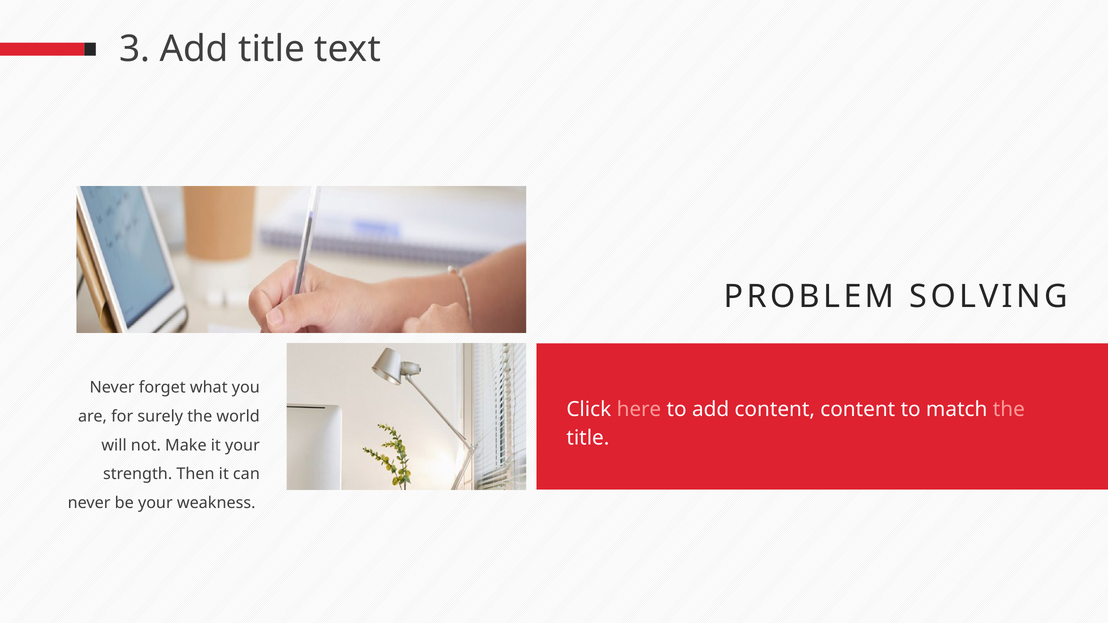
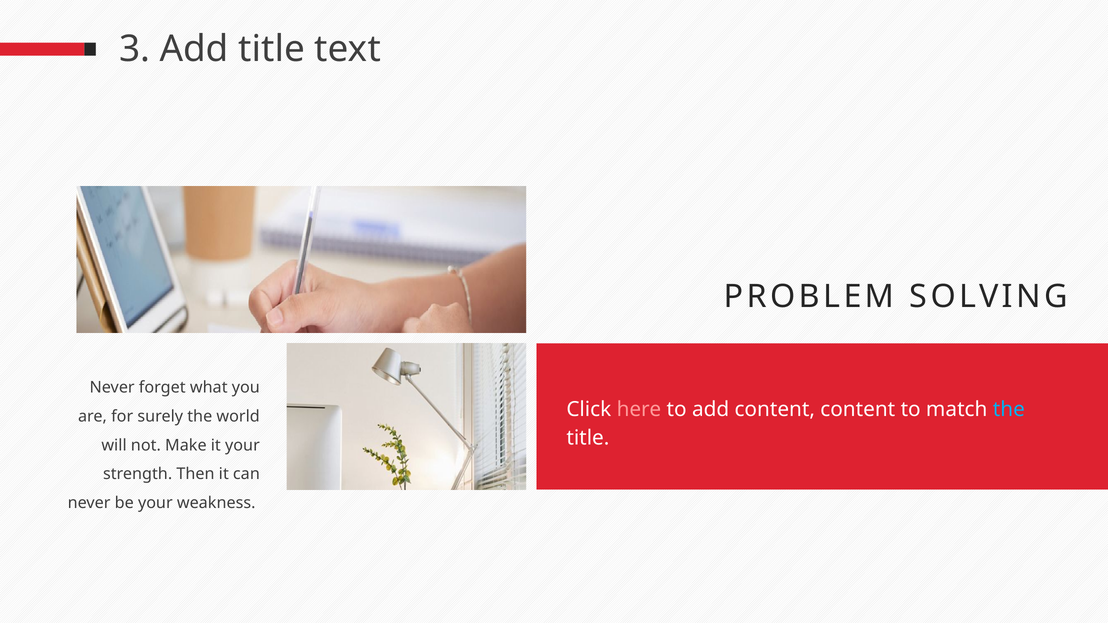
the at (1009, 409) colour: pink -> light blue
